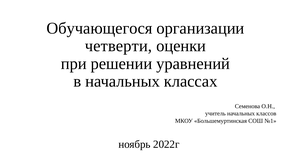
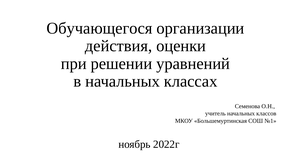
четверти: четверти -> действия
